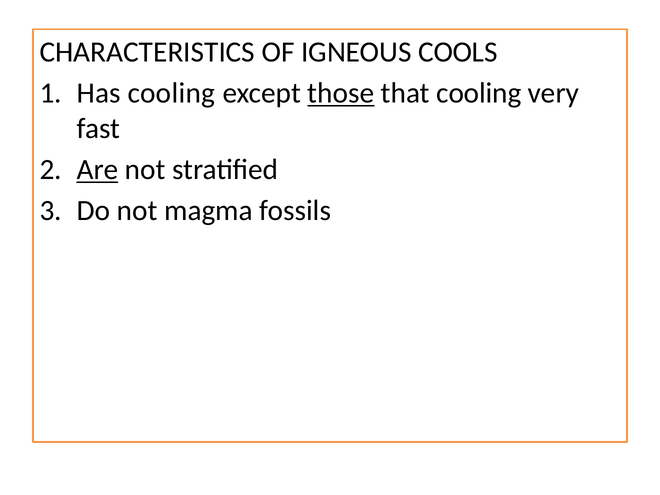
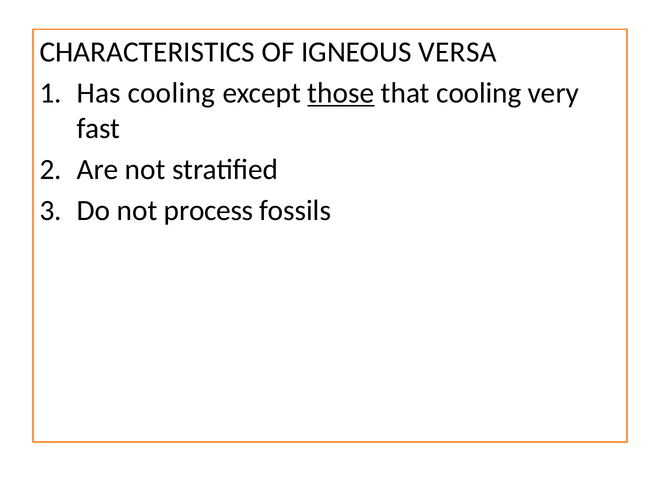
COOLS: COOLS -> VERSA
Are underline: present -> none
magma: magma -> process
